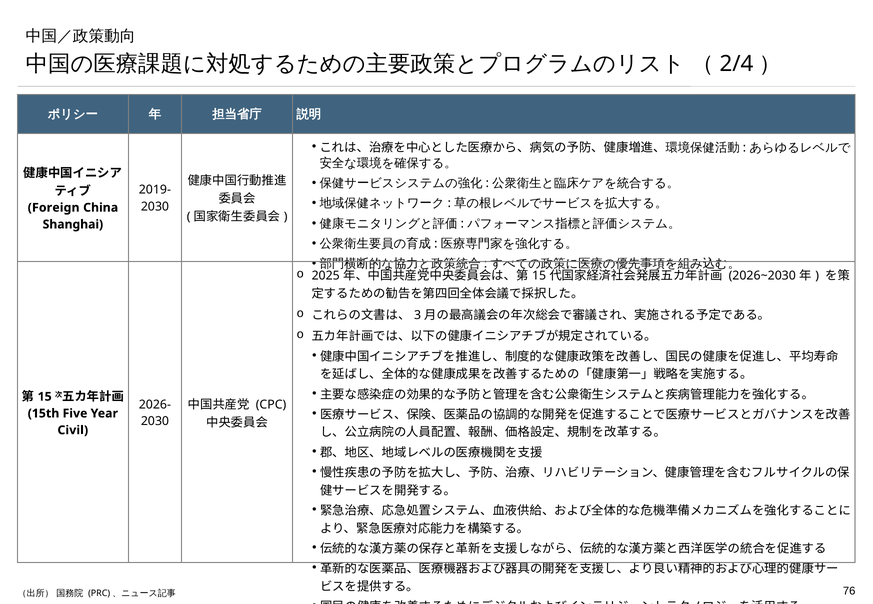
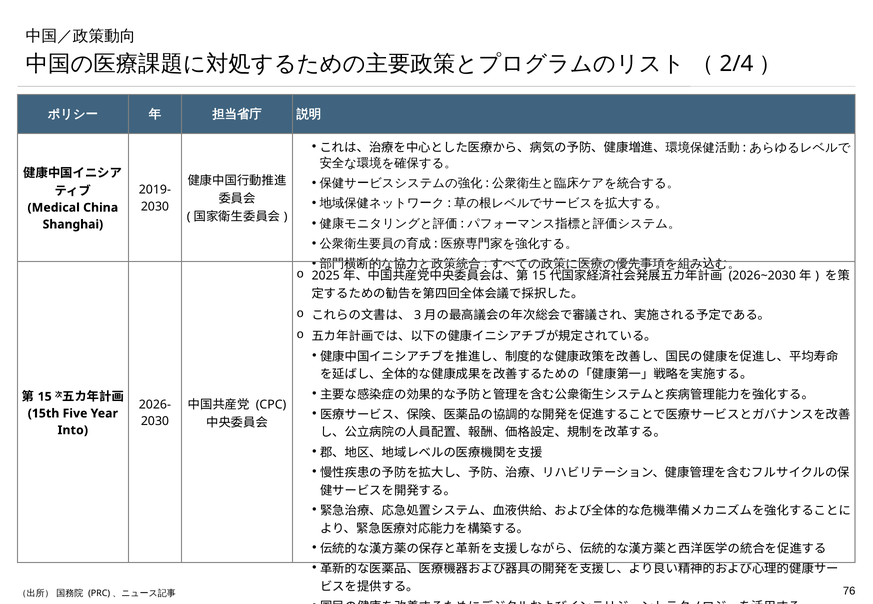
Foreign: Foreign -> Medical
Civil: Civil -> Into
